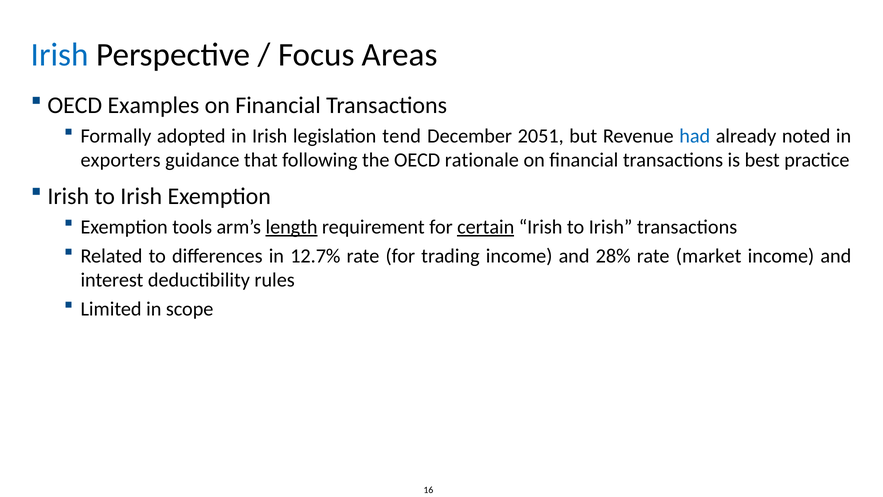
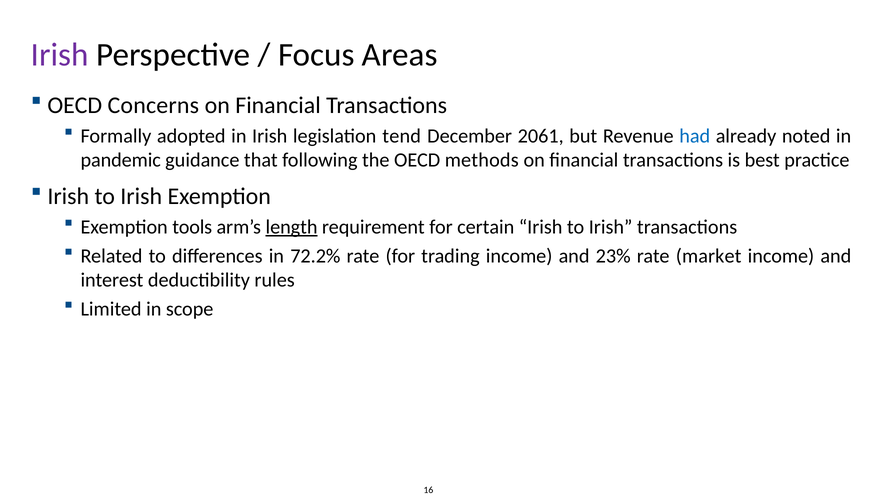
Irish at (60, 55) colour: blue -> purple
Examples: Examples -> Concerns
2051: 2051 -> 2061
exporters: exporters -> pandemic
rationale: rationale -> methods
certain underline: present -> none
12.7%: 12.7% -> 72.2%
28%: 28% -> 23%
